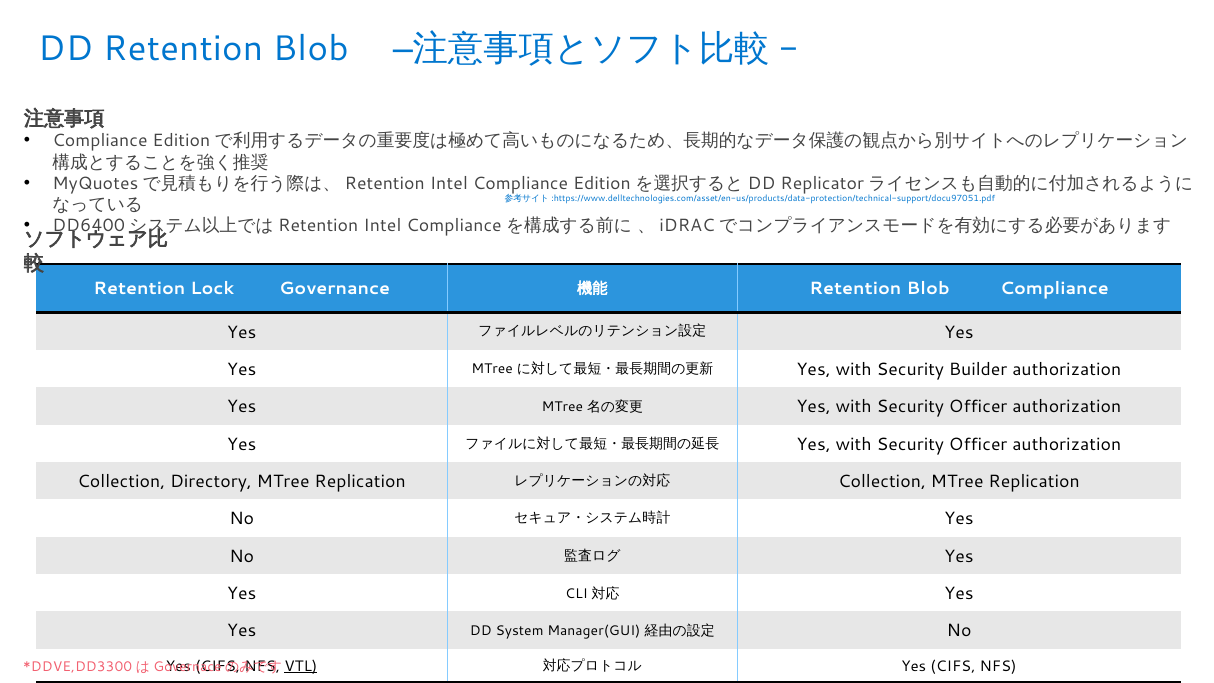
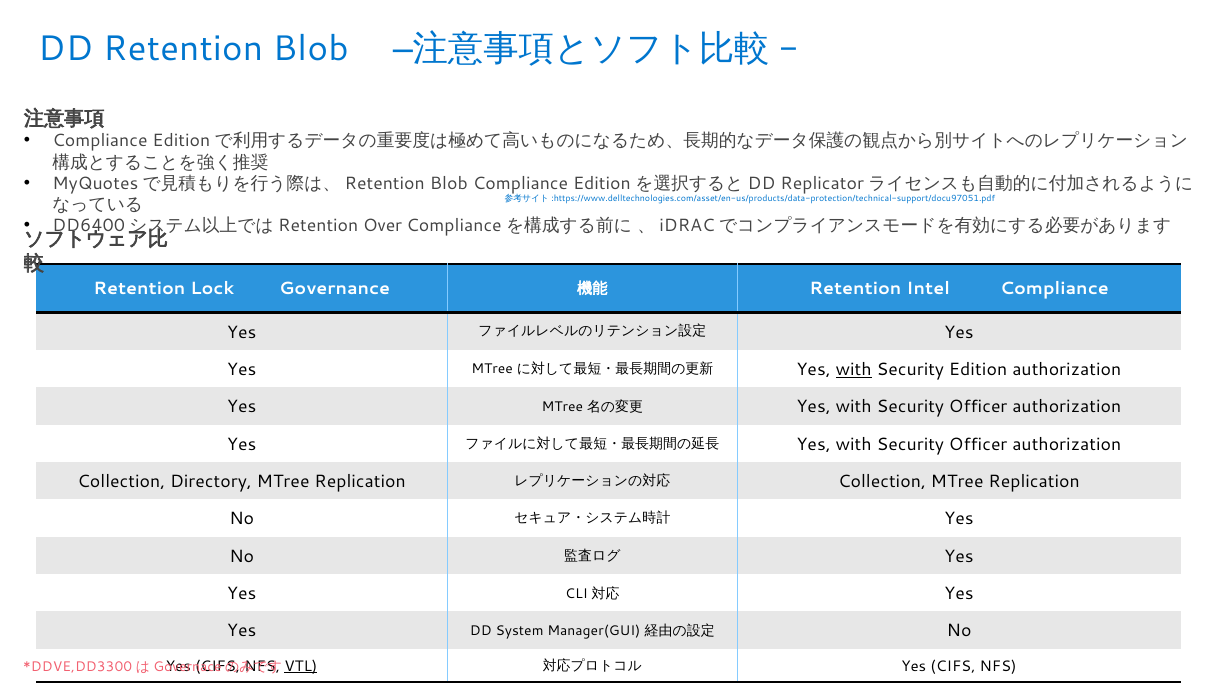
Intel at (449, 183): Intel -> Blob
Intel at (382, 226): Intel -> Over
Blob at (928, 289): Blob -> Intel
with at (854, 370) underline: none -> present
Security Builder: Builder -> Edition
